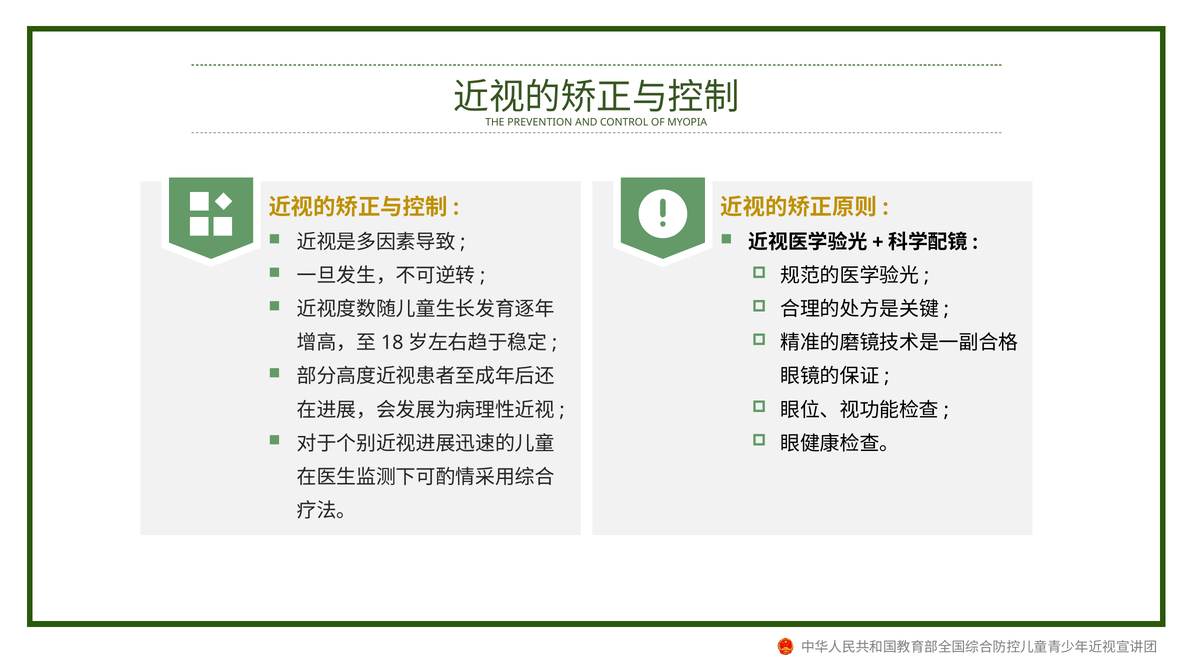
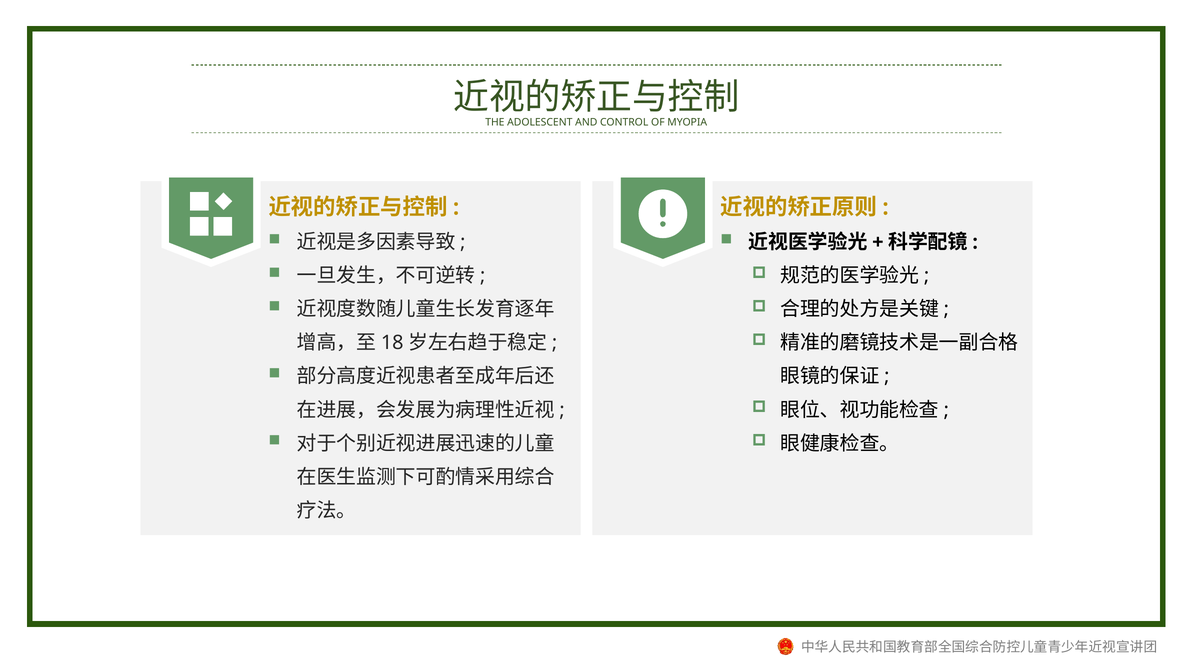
PREVENTION: PREVENTION -> ADOLESCENT
